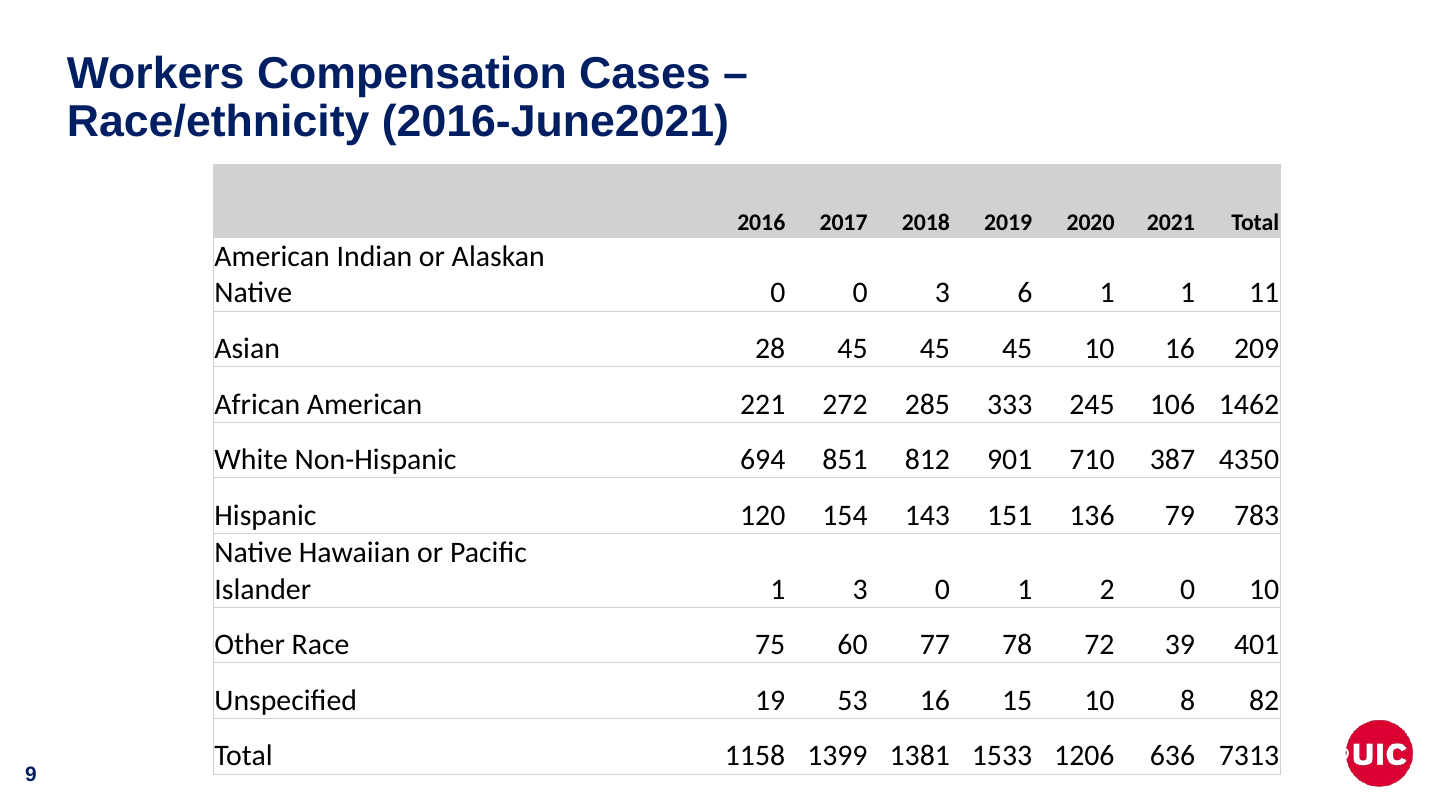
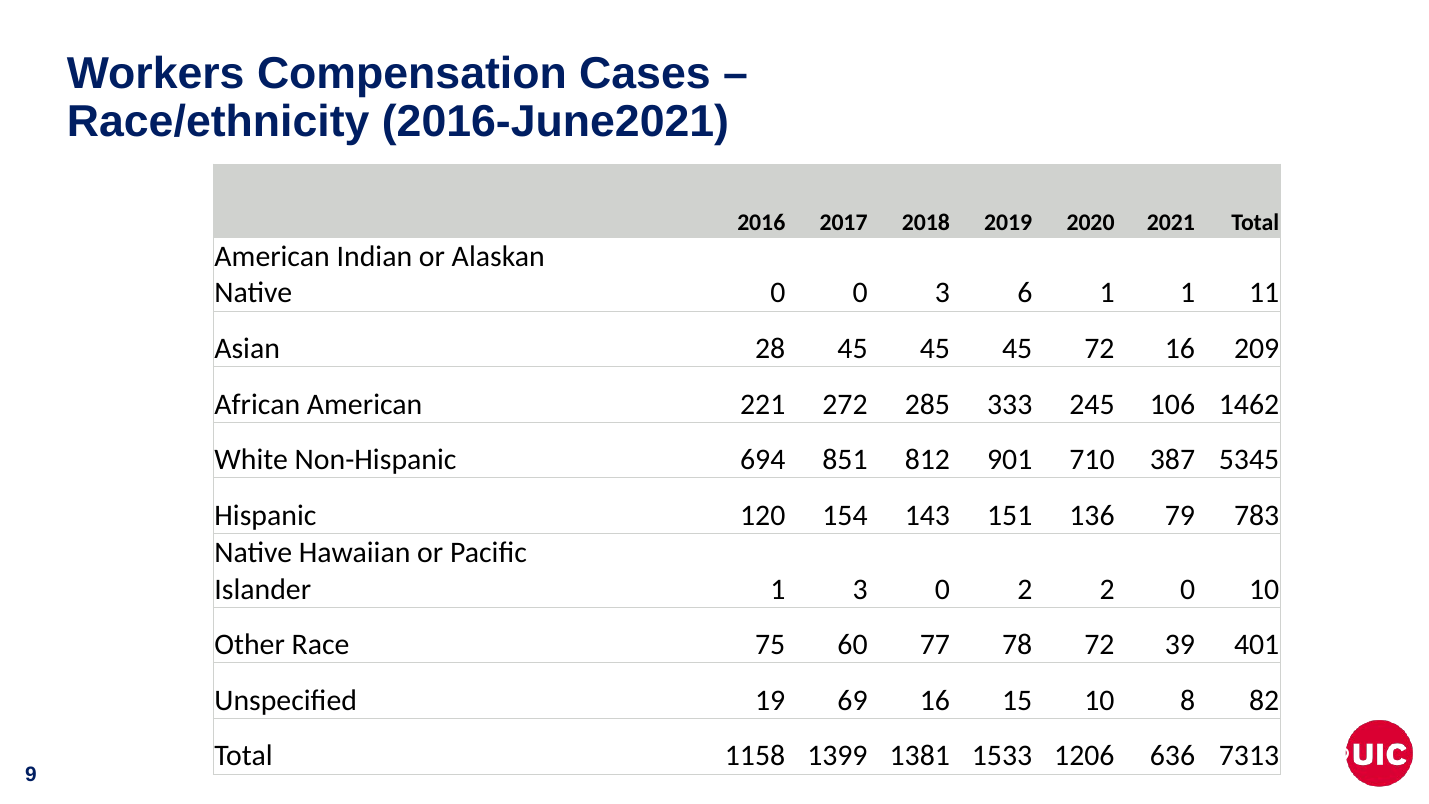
45 10: 10 -> 72
4350: 4350 -> 5345
0 1: 1 -> 2
53: 53 -> 69
